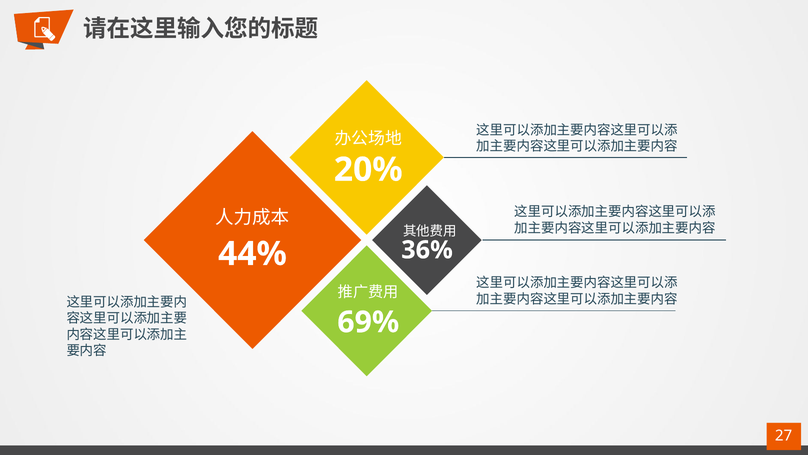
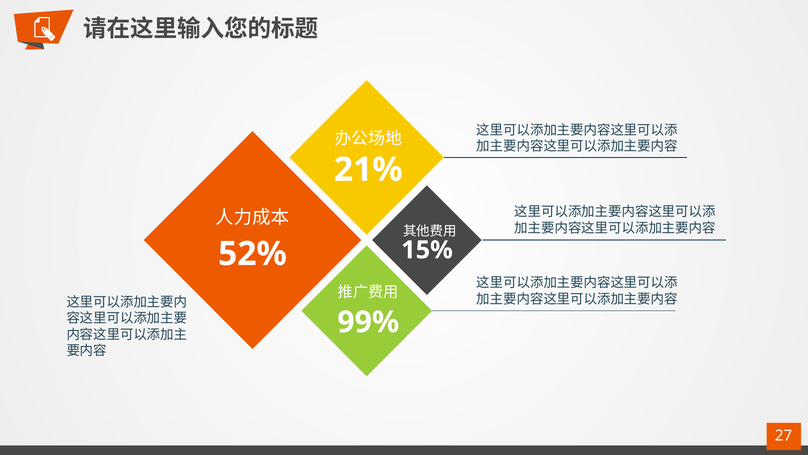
20%: 20% -> 21%
36%: 36% -> 15%
44%: 44% -> 52%
69%: 69% -> 99%
